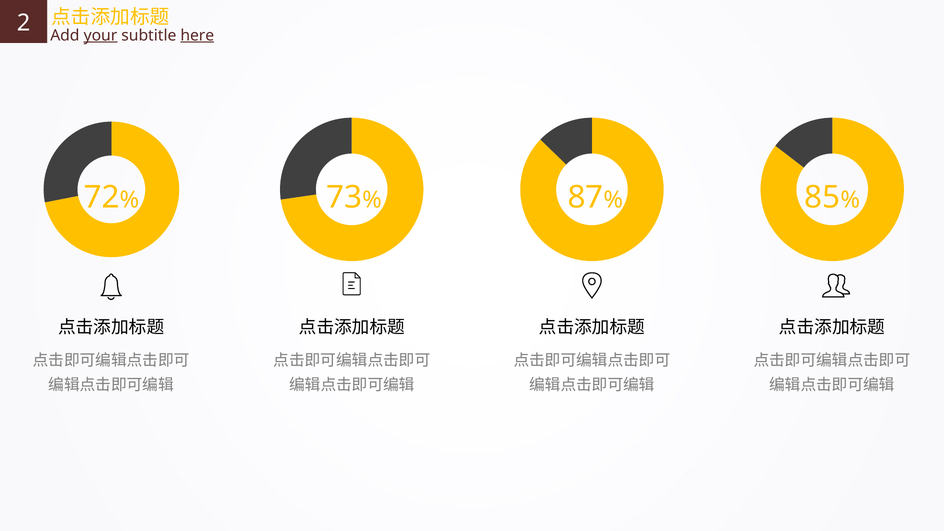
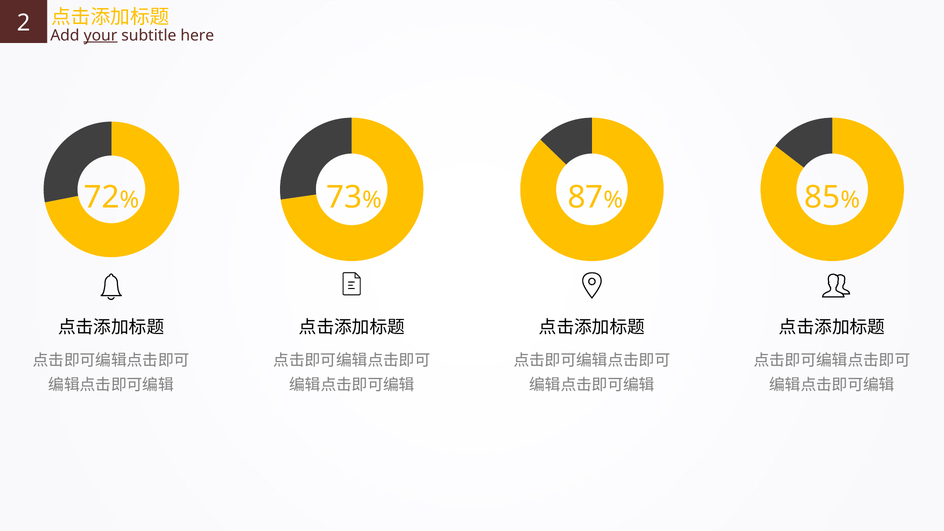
here underline: present -> none
